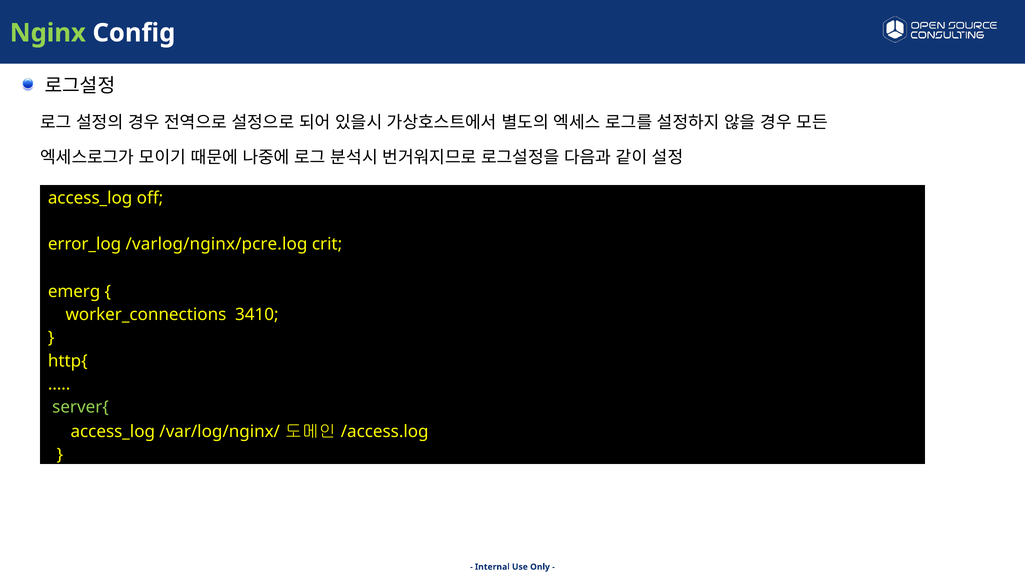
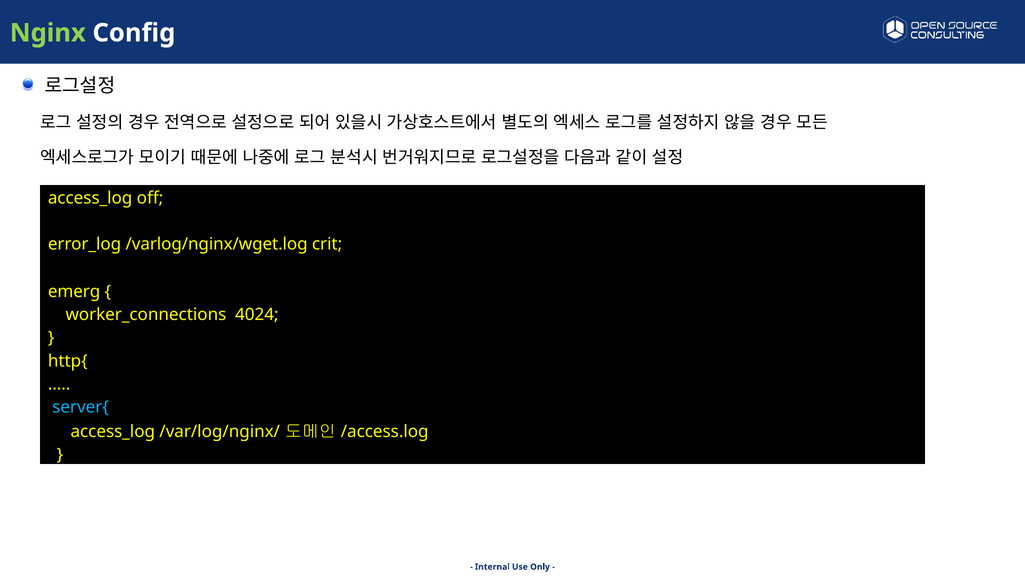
/varlog/nginx/pcre.log: /varlog/nginx/pcre.log -> /varlog/nginx/wget.log
3410: 3410 -> 4024
server{ colour: light green -> light blue
